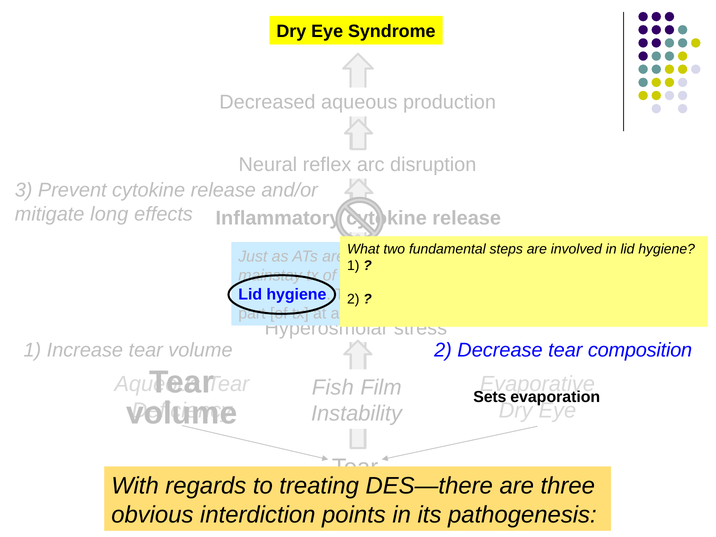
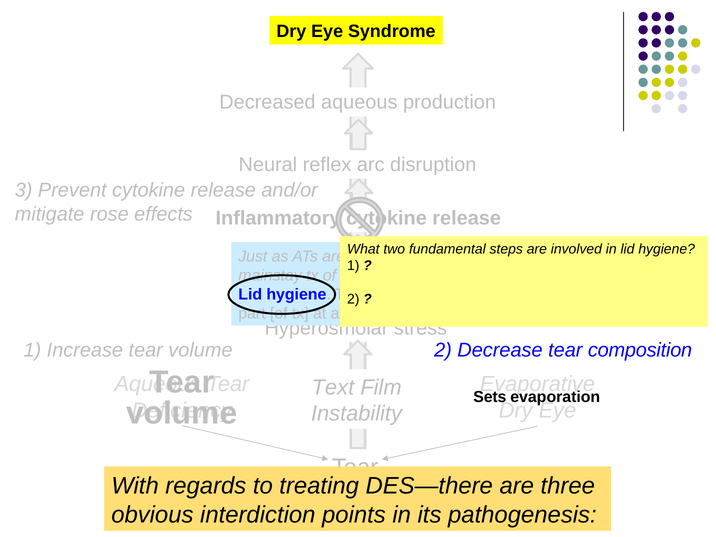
long: long -> rose
Fish: Fish -> Text
